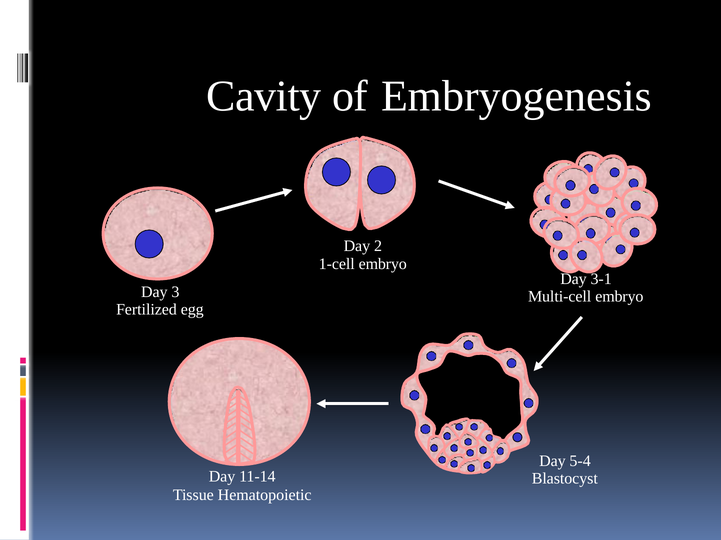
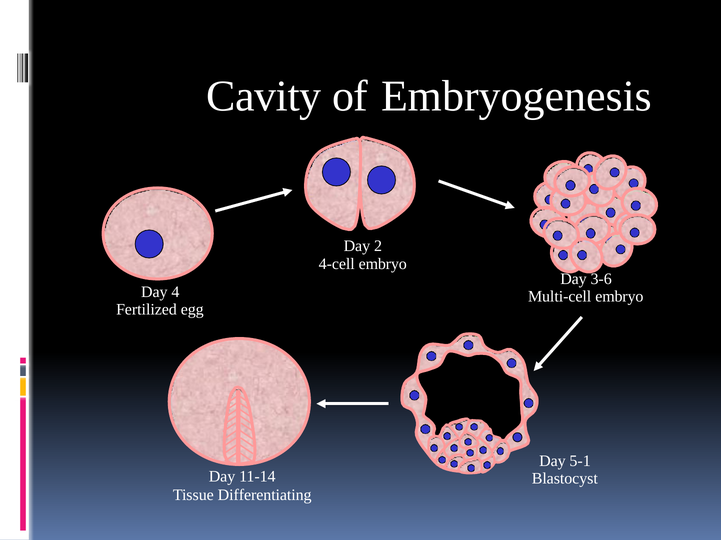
1-cell: 1-cell -> 4-cell
3-1: 3-1 -> 3-6
3: 3 -> 4
5-4: 5-4 -> 5-1
Hematopoietic: Hematopoietic -> Differentiating
